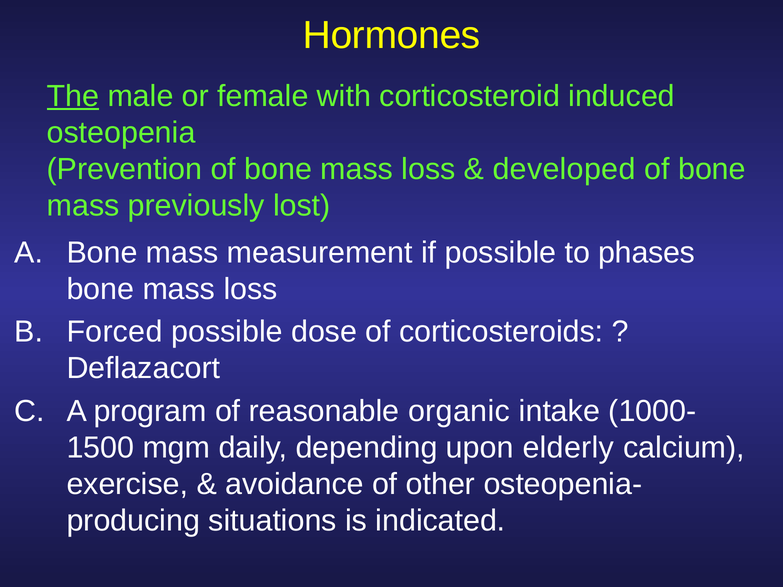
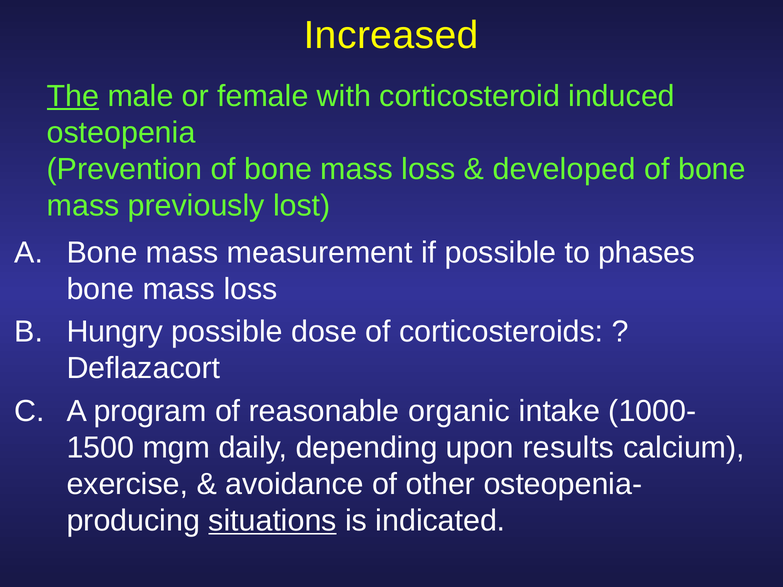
Hormones: Hormones -> Increased
Forced: Forced -> Hungry
elderly: elderly -> results
situations underline: none -> present
